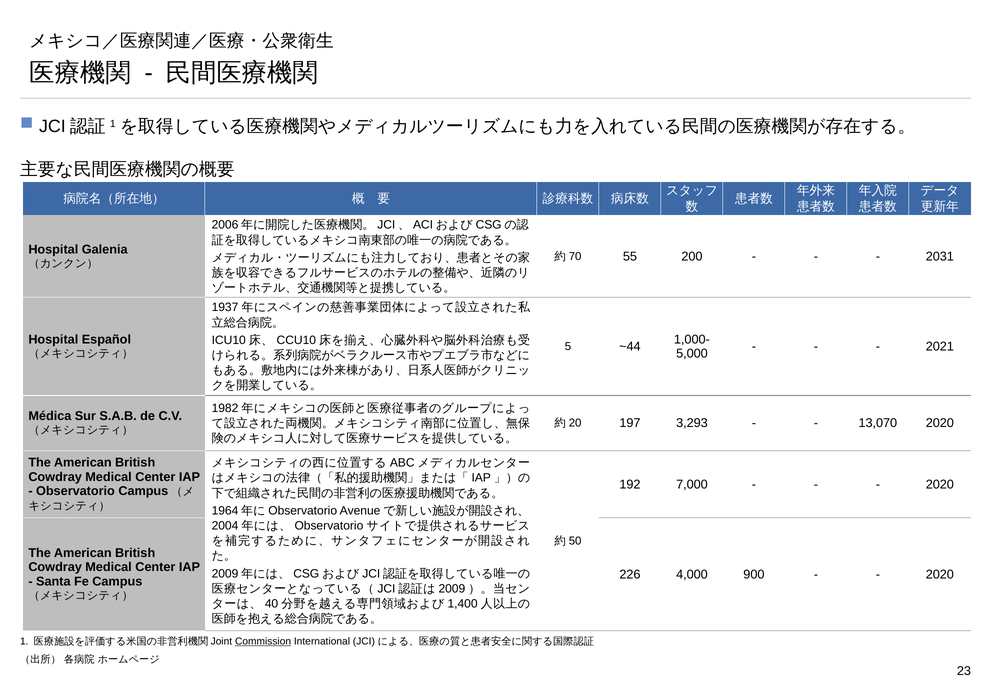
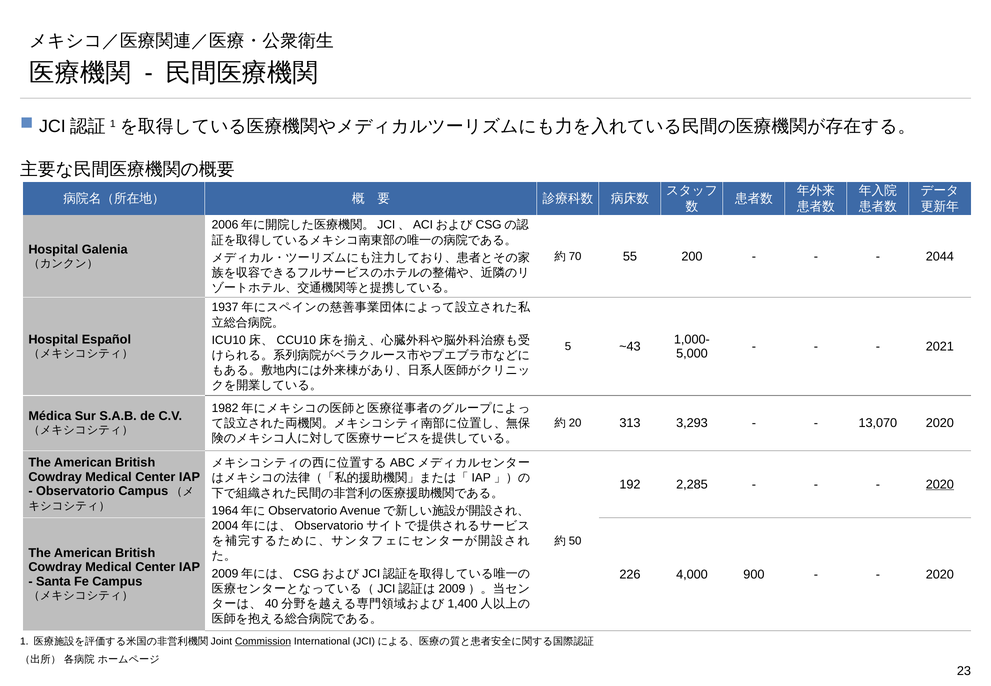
2031: 2031 -> 2044
~44: ~44 -> ~43
197: 197 -> 313
7,000: 7,000 -> 2,285
2020 at (940, 484) underline: none -> present
